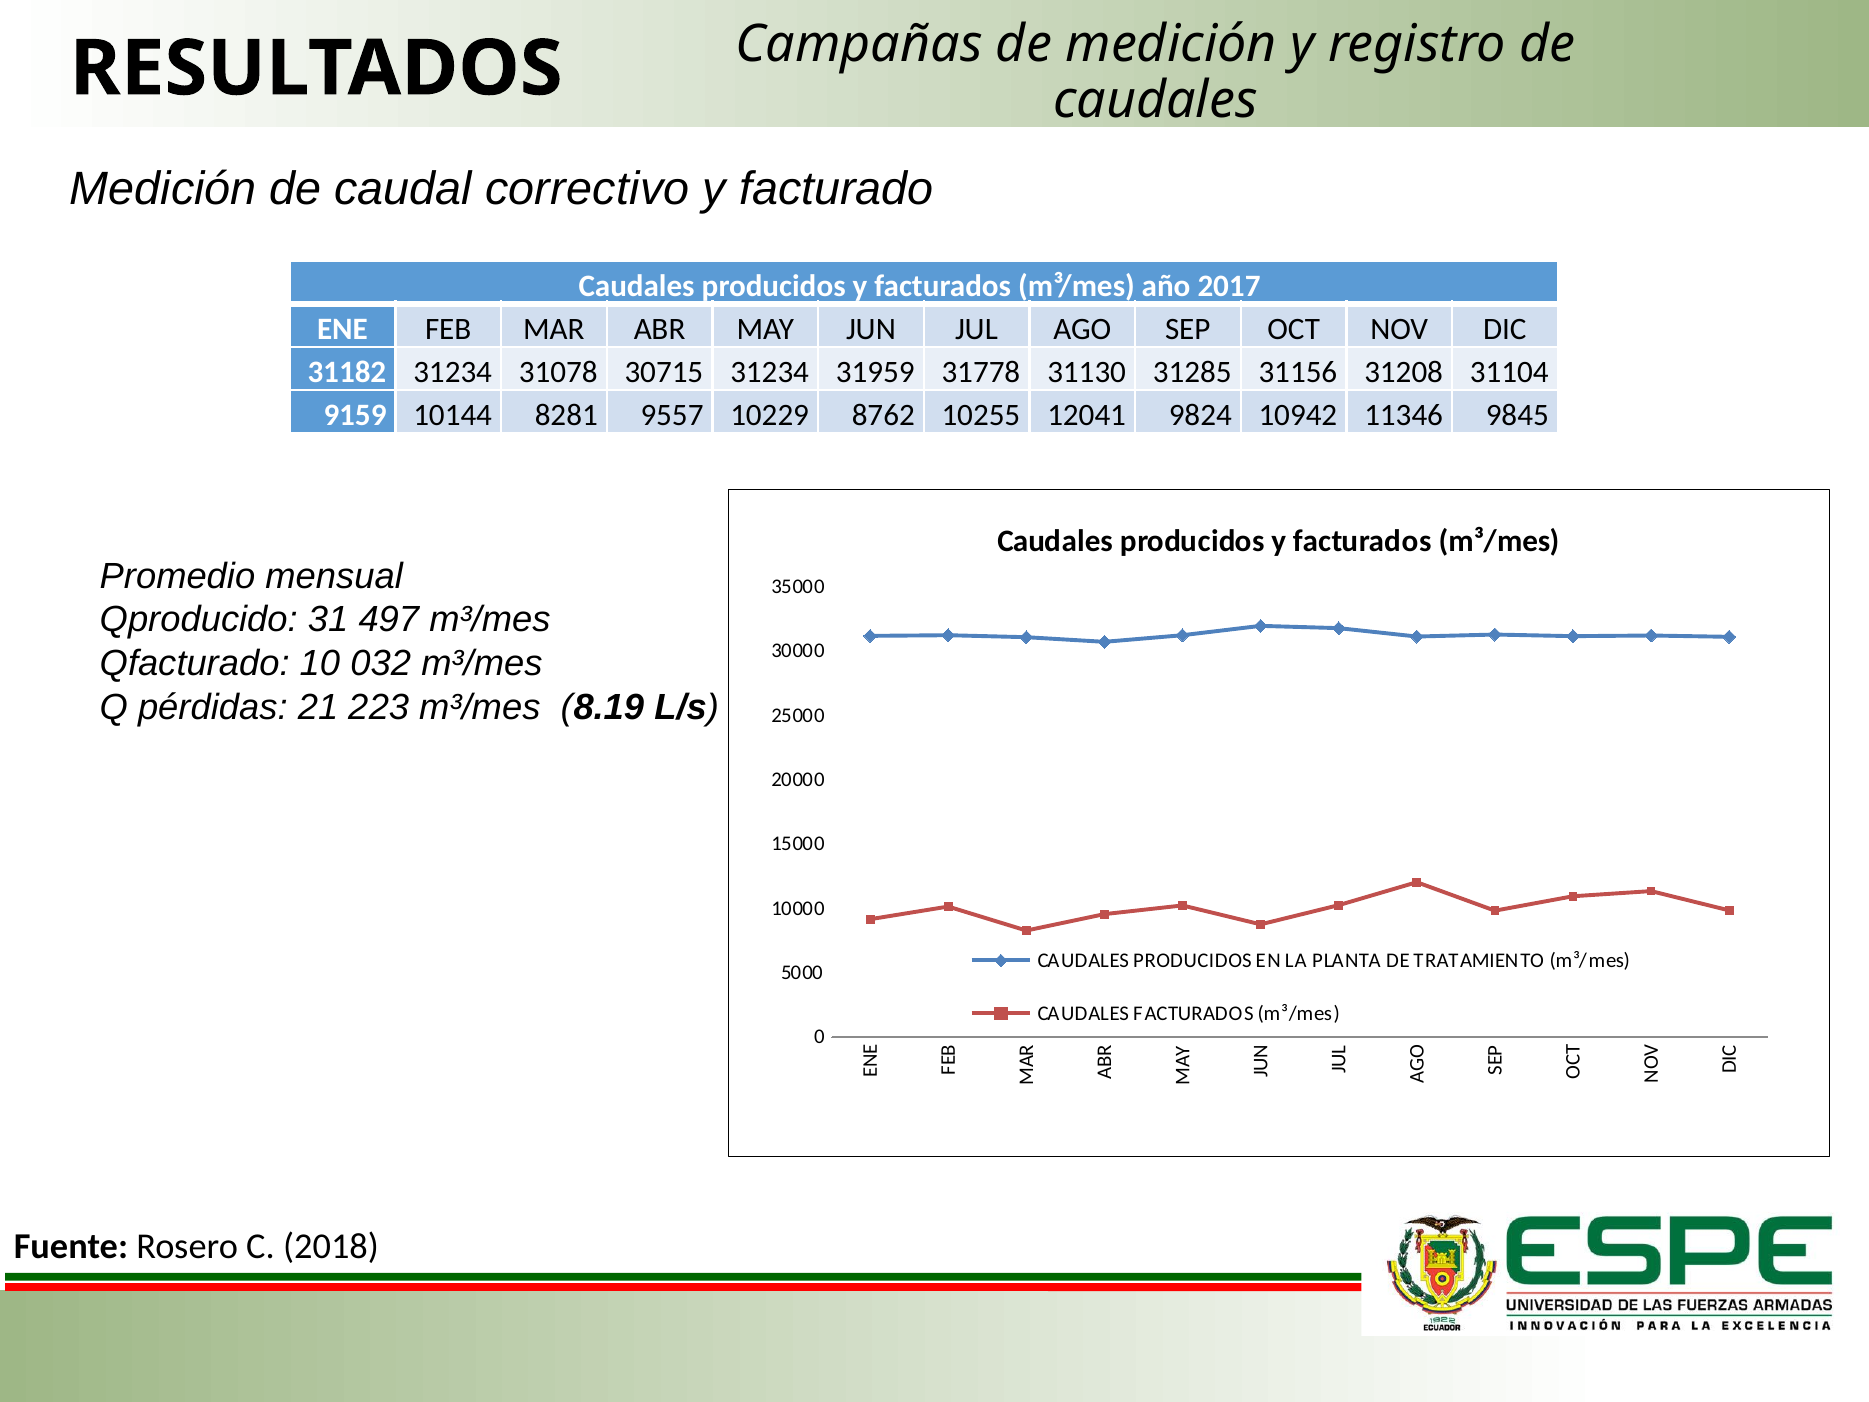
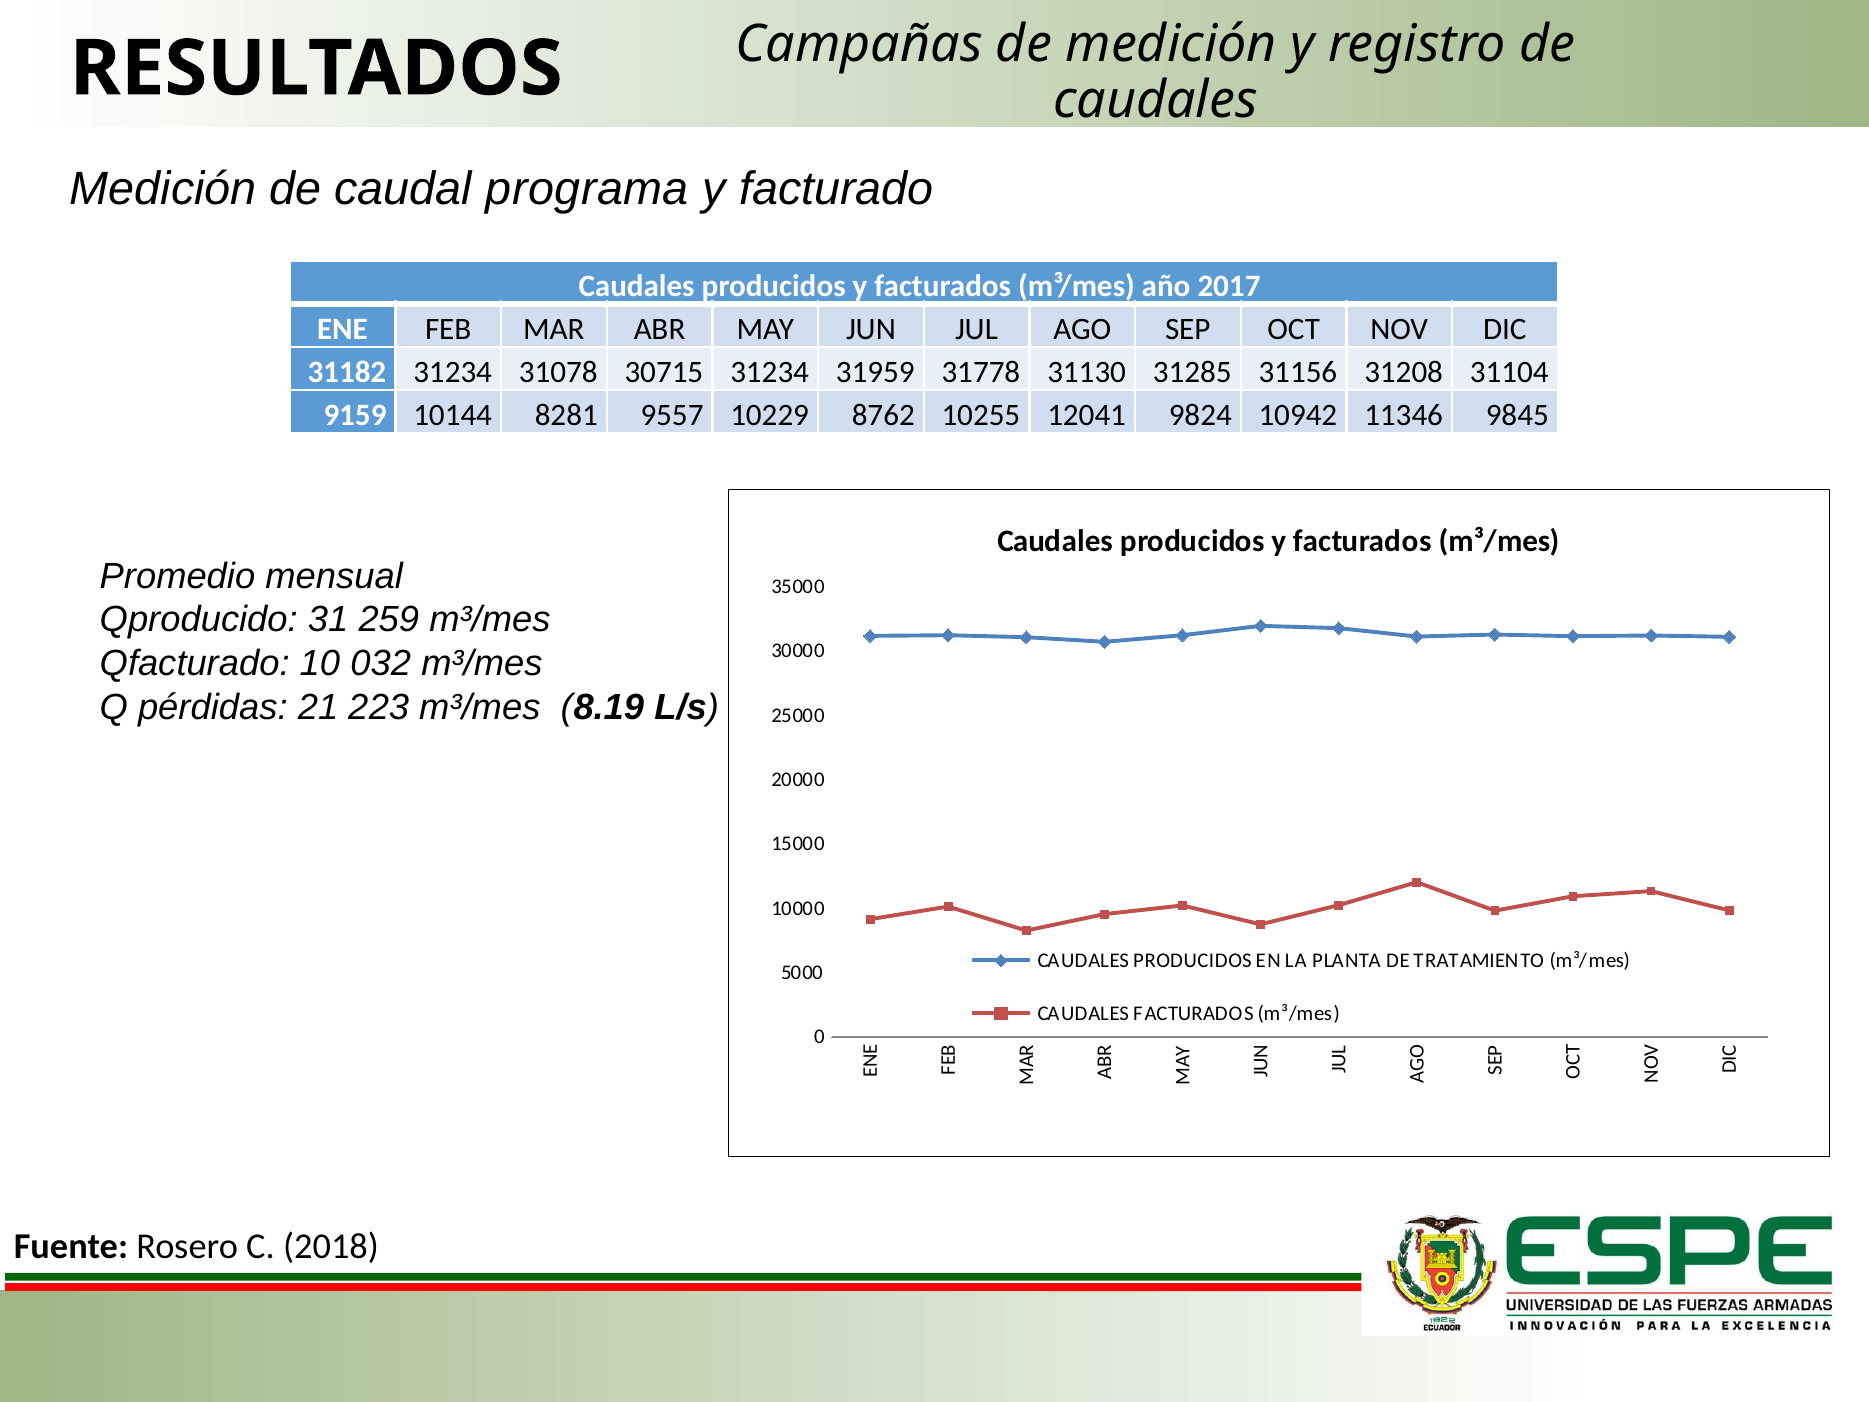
correctivo: correctivo -> programa
497: 497 -> 259
